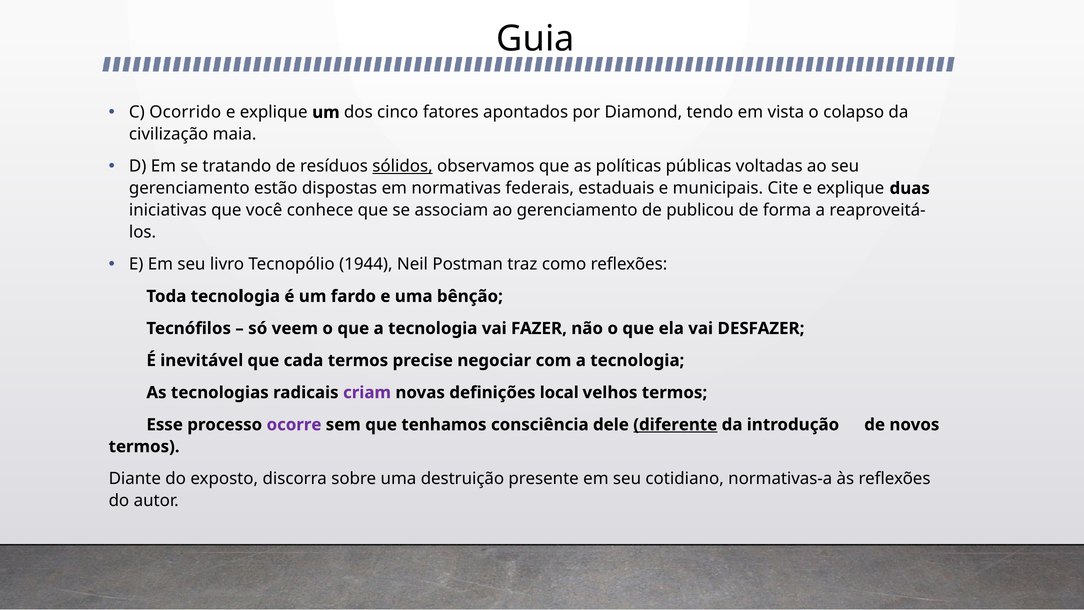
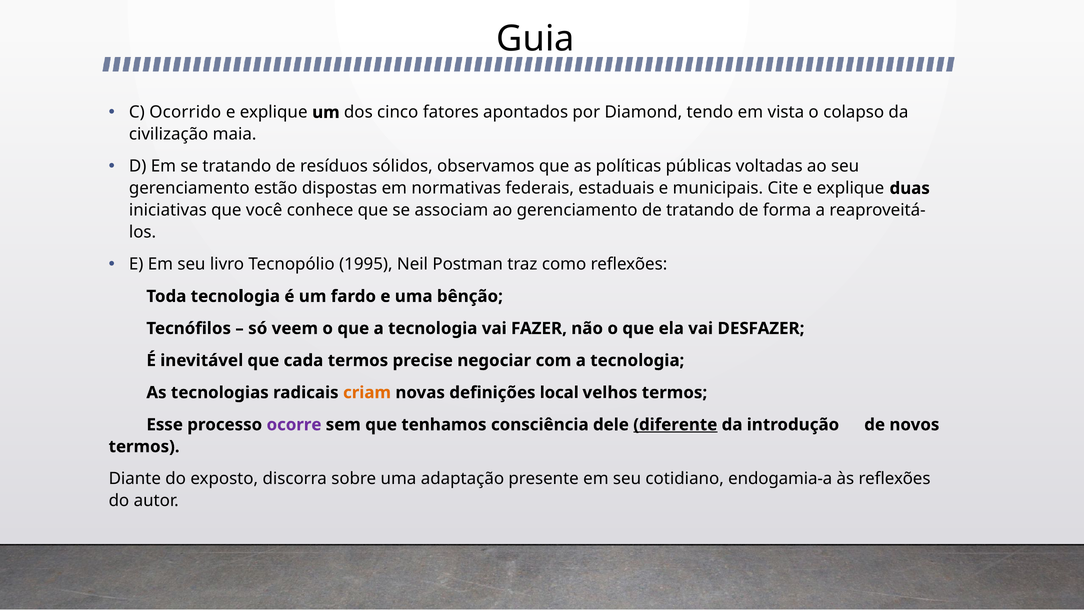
sólidos underline: present -> none
de publicou: publicou -> tratando
1944: 1944 -> 1995
criam colour: purple -> orange
destruição: destruição -> adaptação
normativas-a: normativas-a -> endogamia-a
